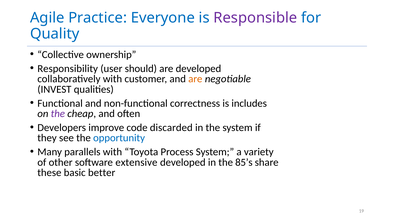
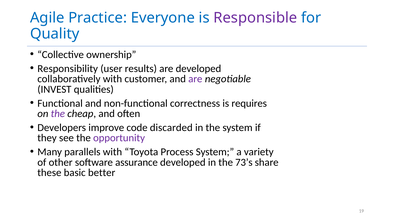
should: should -> results
are at (195, 79) colour: orange -> purple
includes: includes -> requires
opportunity colour: blue -> purple
extensive: extensive -> assurance
85’s: 85’s -> 73’s
